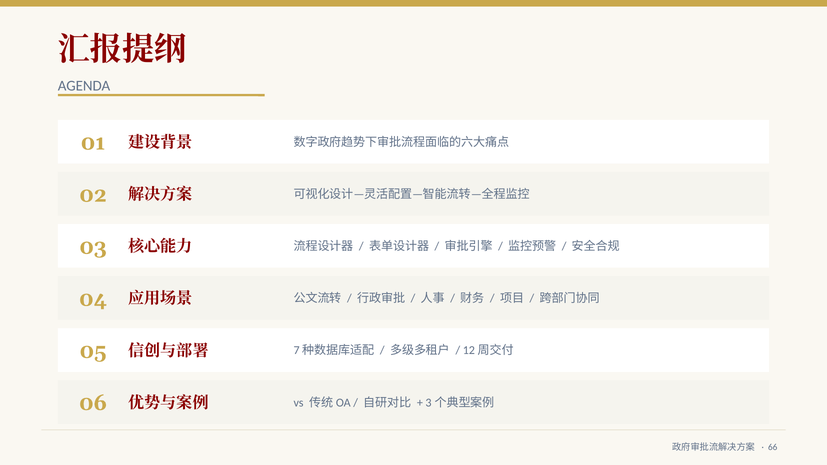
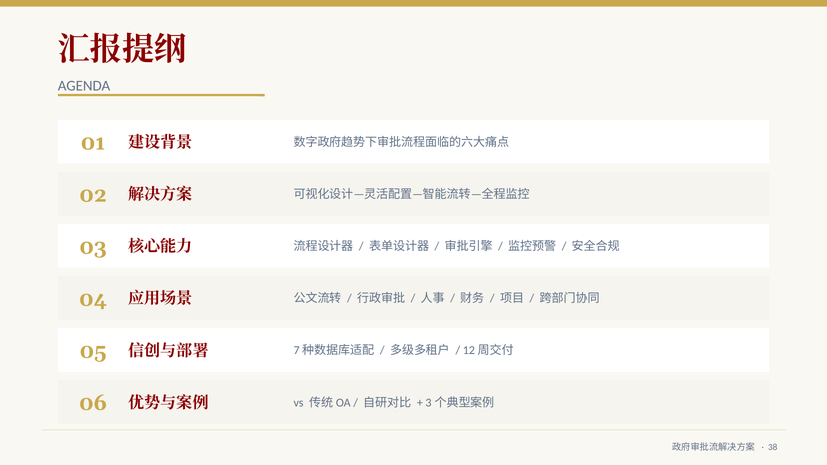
66: 66 -> 38
